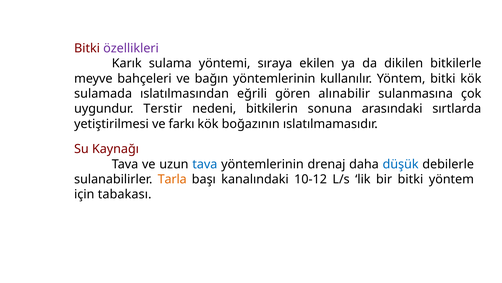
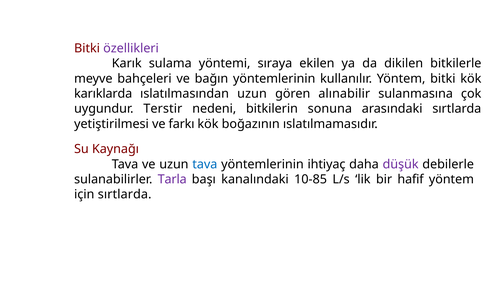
sulamada: sulamada -> karıklarda
ıslatılmasından eğrili: eğrili -> uzun
drenaj: drenaj -> ihtiyaç
düşük colour: blue -> purple
Tarla colour: orange -> purple
10-12: 10-12 -> 10-85
bir bitki: bitki -> hafif
için tabakası: tabakası -> sırtlarda
